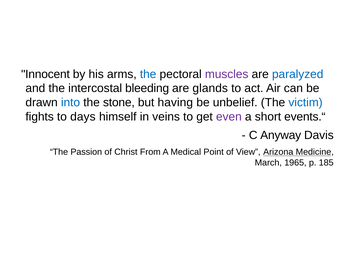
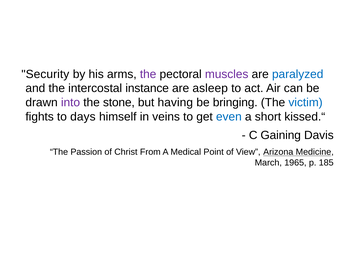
Innocent: Innocent -> Security
the at (148, 74) colour: blue -> purple
bleeding: bleeding -> instance
glands: glands -> asleep
into colour: blue -> purple
unbelief: unbelief -> bringing
even colour: purple -> blue
events.“: events.“ -> kissed.“
Anyway: Anyway -> Gaining
